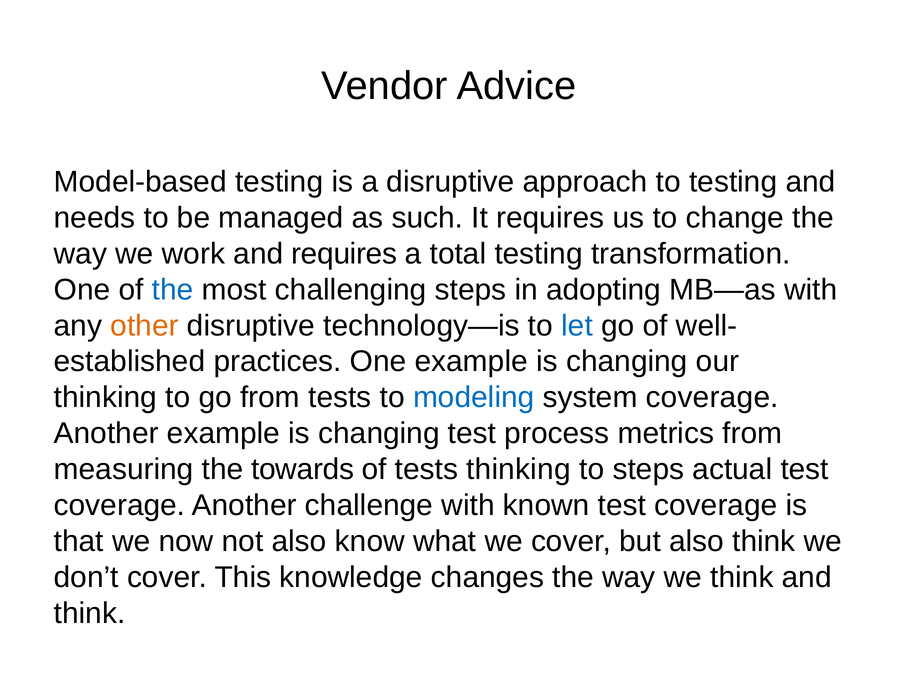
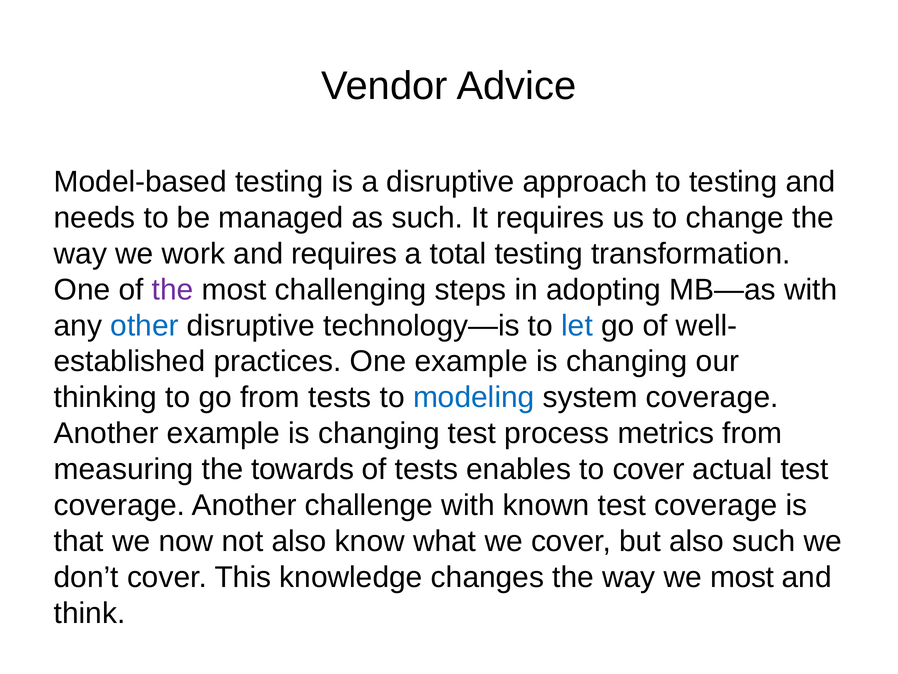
the at (173, 289) colour: blue -> purple
other colour: orange -> blue
tests thinking: thinking -> enables
to steps: steps -> cover
also think: think -> such
we think: think -> most
